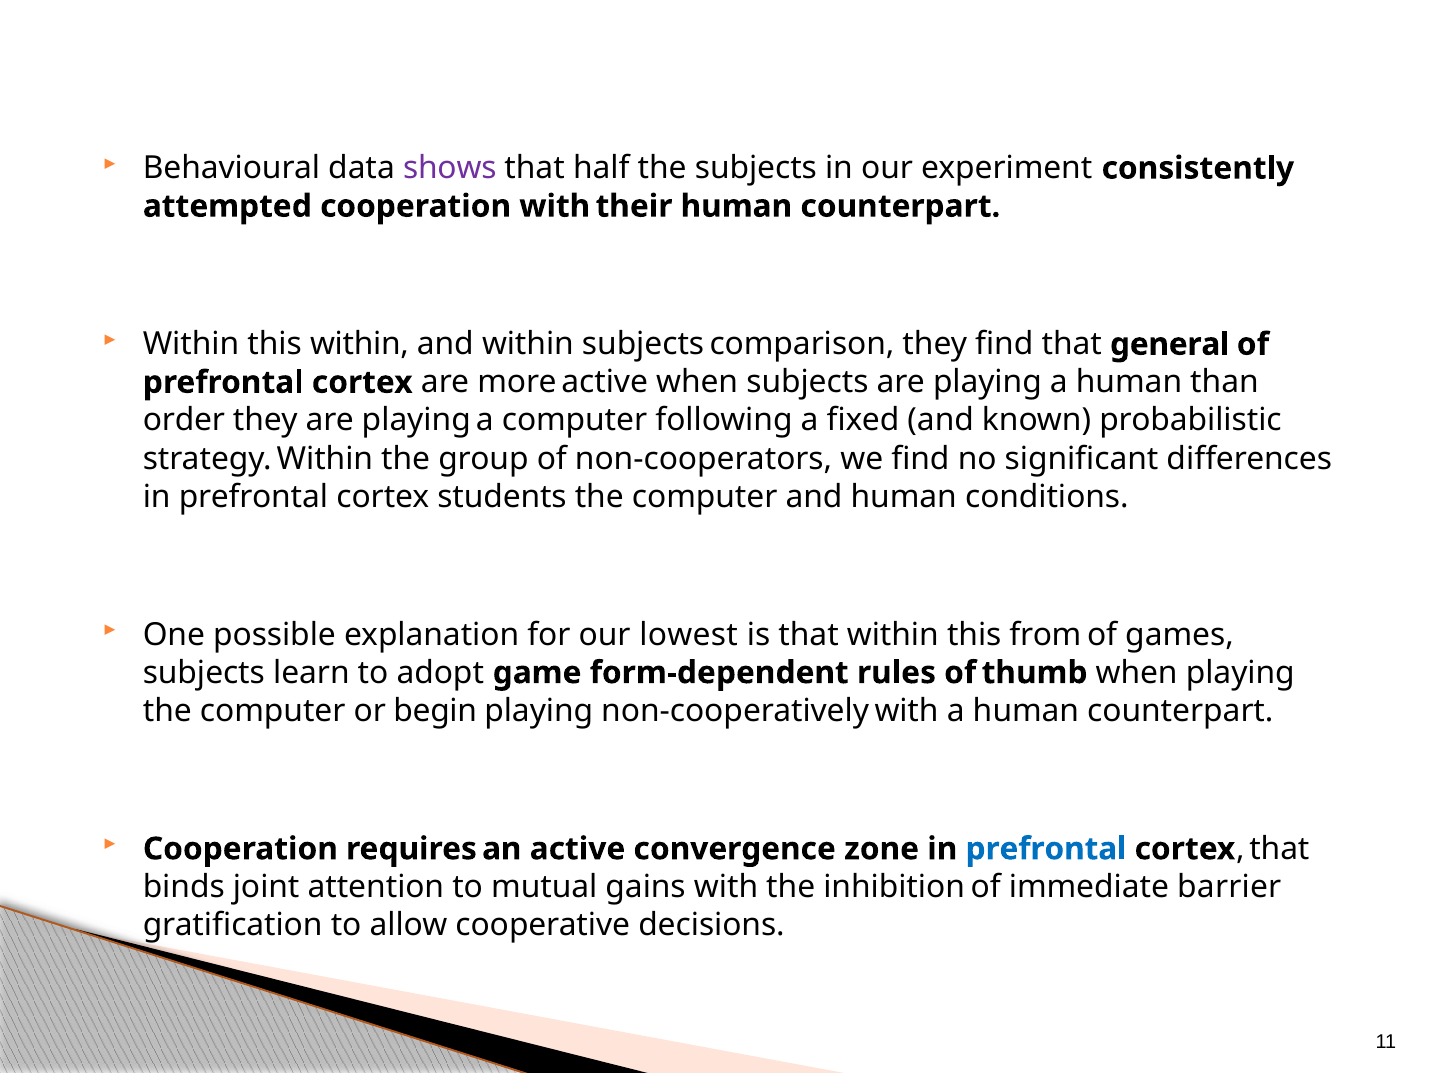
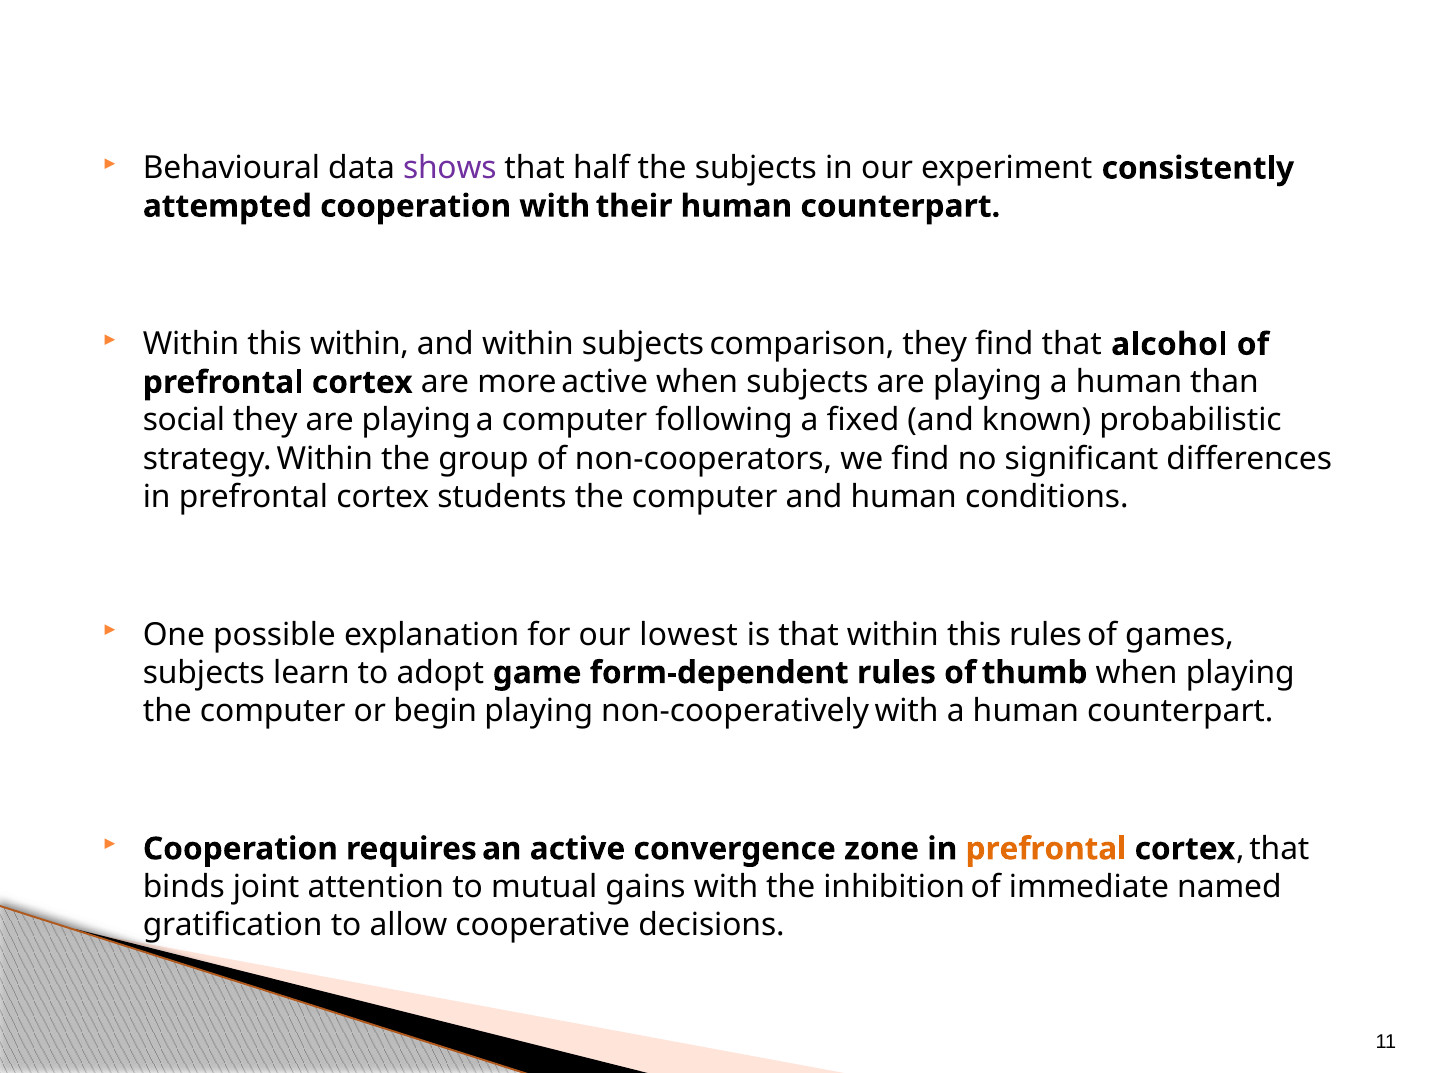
general: general -> alcohol
order: order -> social
this from: from -> rules
prefrontal at (1046, 849) colour: blue -> orange
barrier: barrier -> named
